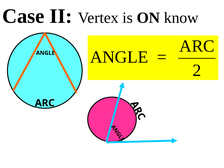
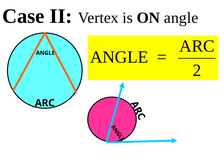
ON know: know -> angle
